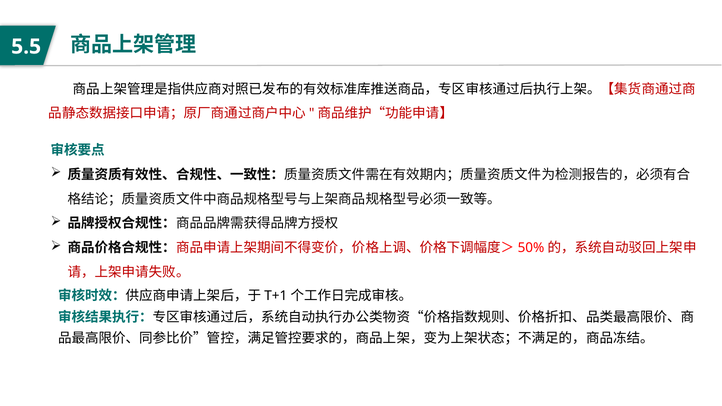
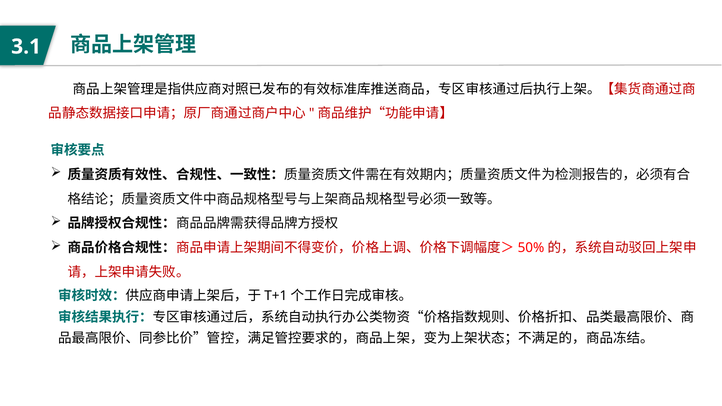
5.5: 5.5 -> 3.1
